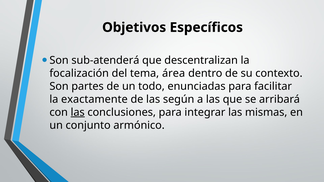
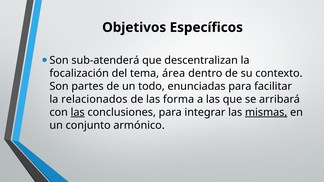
exactamente: exactamente -> relacionados
según: según -> forma
mismas underline: none -> present
